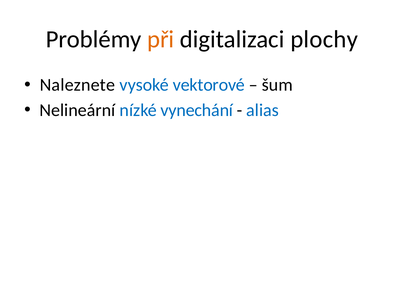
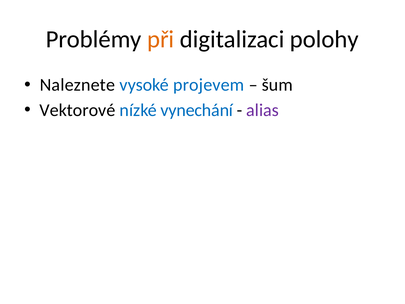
plochy: plochy -> polohy
vektorové: vektorové -> projevem
Nelineární: Nelineární -> Vektorové
alias colour: blue -> purple
